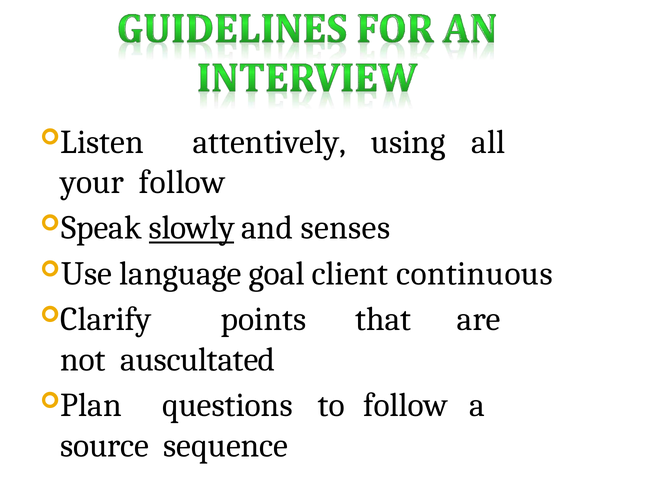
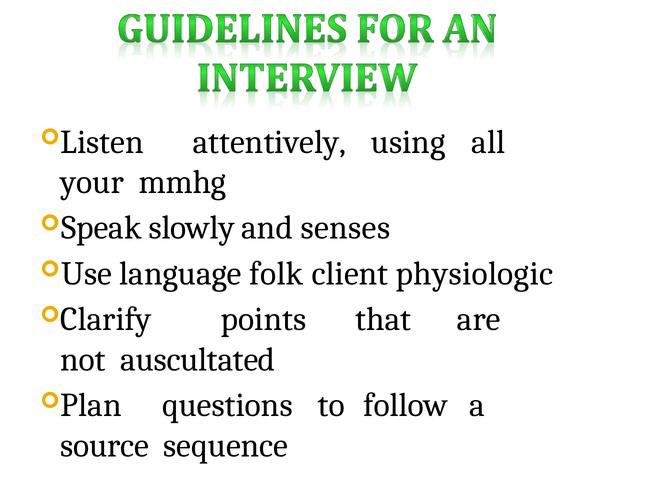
your follow: follow -> mmhg
slowly underline: present -> none
goal: goal -> folk
continuous: continuous -> physiologic
